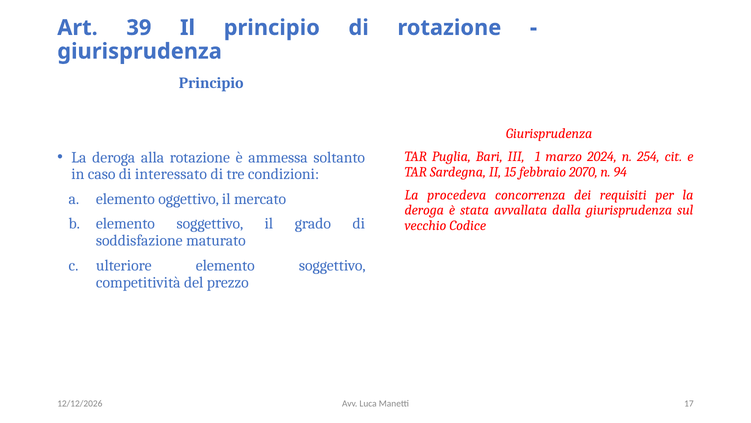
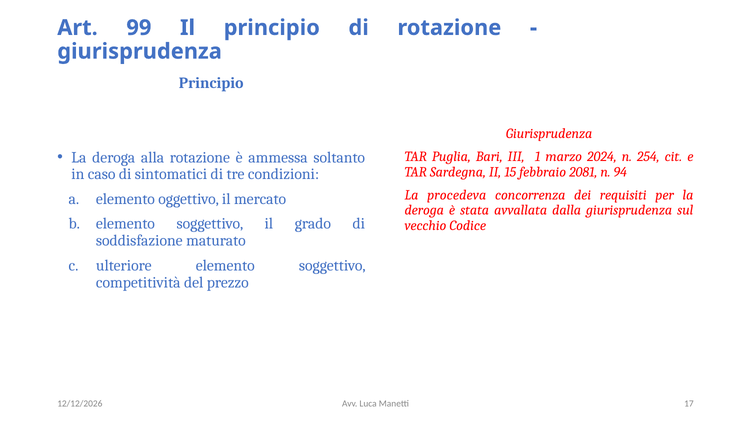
39: 39 -> 99
2070: 2070 -> 2081
interessato: interessato -> sintomatici
